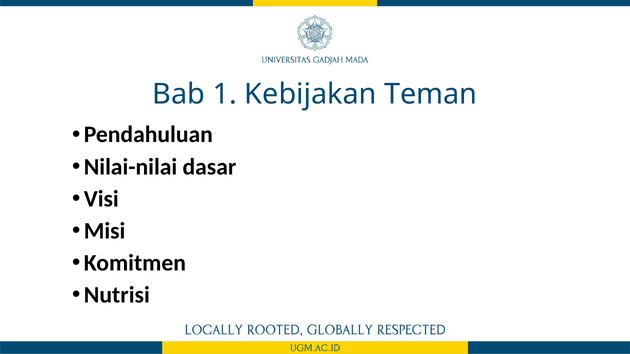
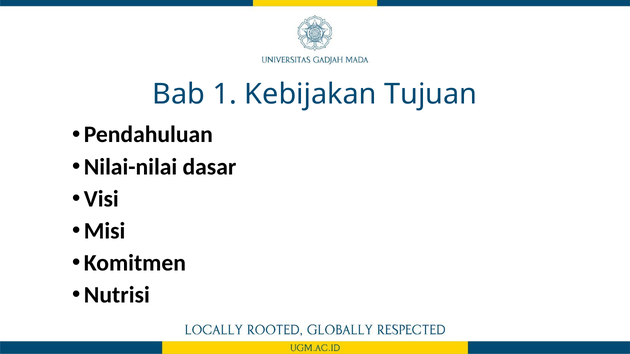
Teman: Teman -> Tujuan
